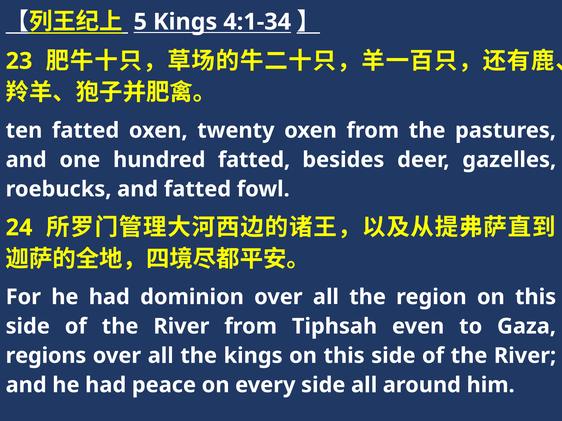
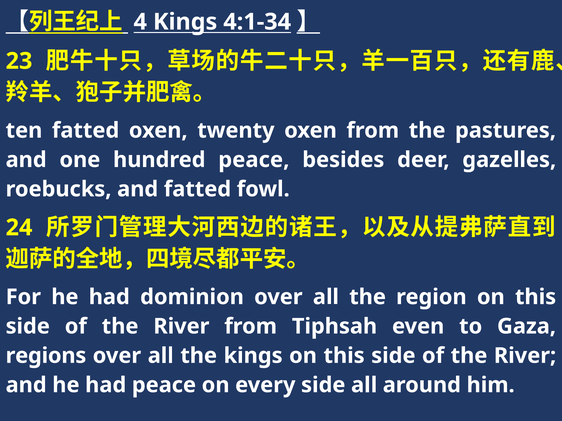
5: 5 -> 4
hundred fatted: fatted -> peace
